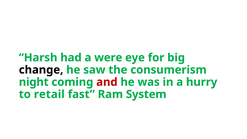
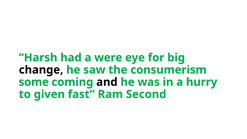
night: night -> some
and colour: red -> black
retail: retail -> given
System: System -> Second
